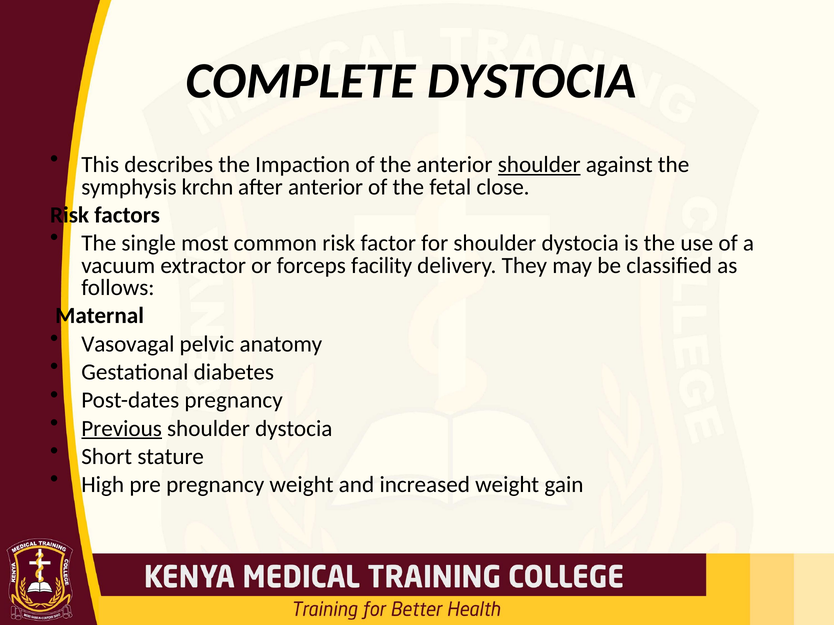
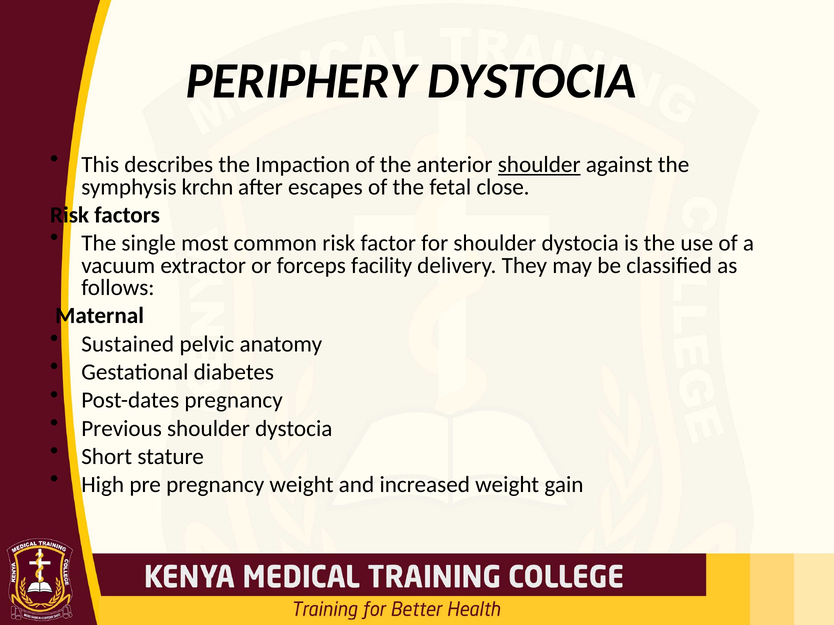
COMPLETE: COMPLETE -> PERIPHERY
after anterior: anterior -> escapes
Vasovagal: Vasovagal -> Sustained
Previous underline: present -> none
